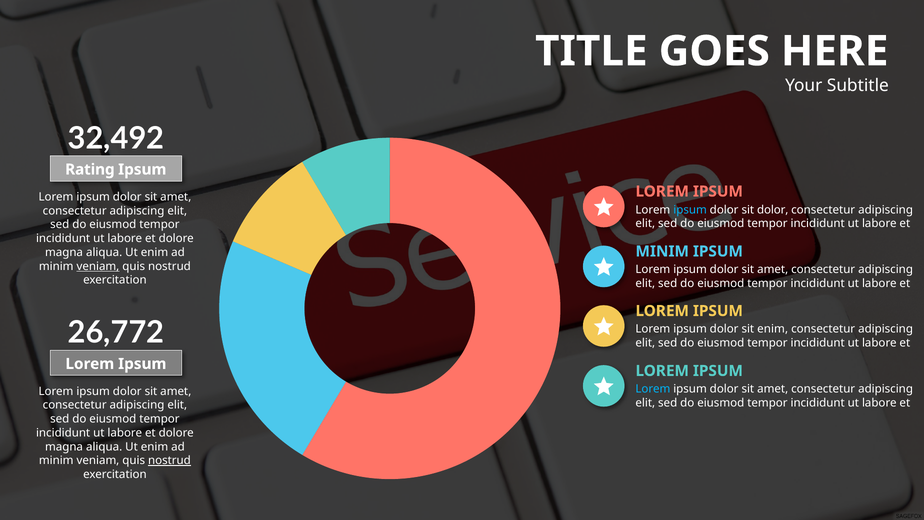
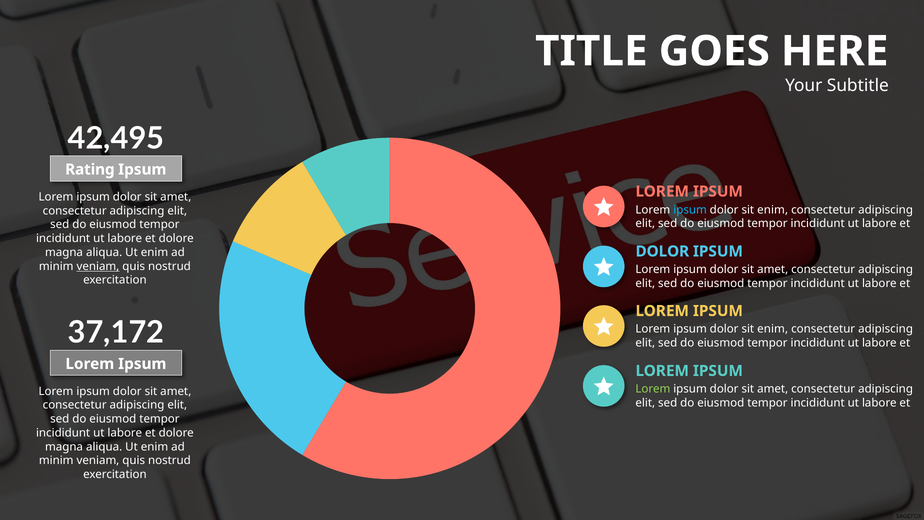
32,492: 32,492 -> 42,495
dolor at (773, 210): dolor -> enim
MINIM at (662, 251): MINIM -> DOLOR
26,772: 26,772 -> 37,172
Lorem at (653, 389) colour: light blue -> light green
nostrud at (169, 460) underline: present -> none
